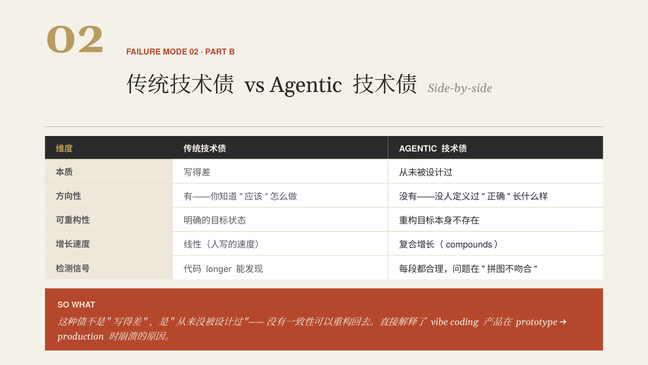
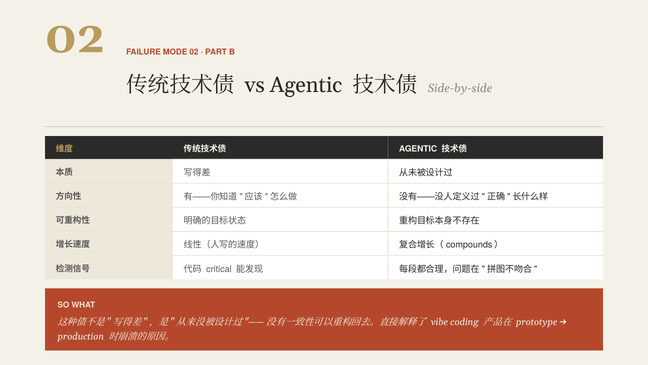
longer: longer -> critical
